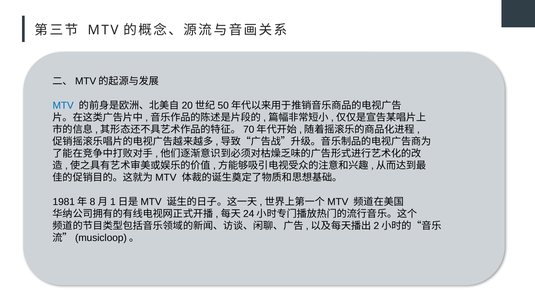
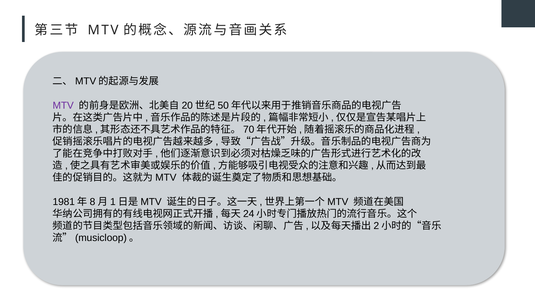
MTV at (63, 105) colour: blue -> purple
